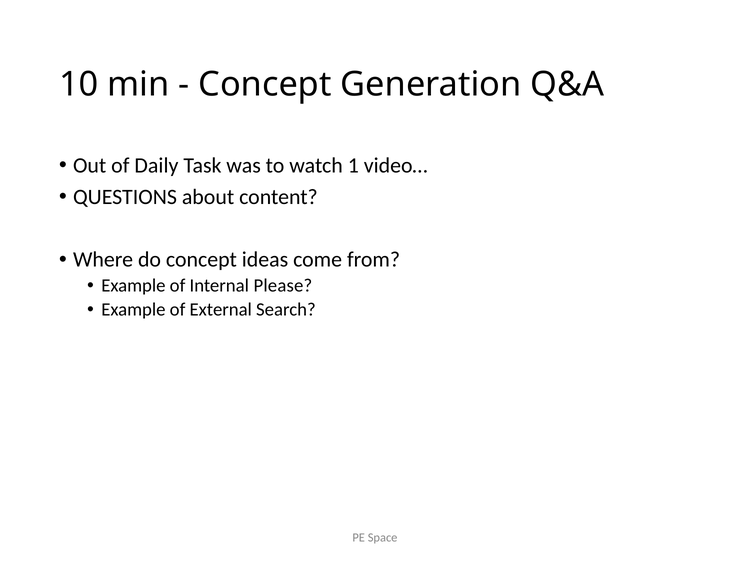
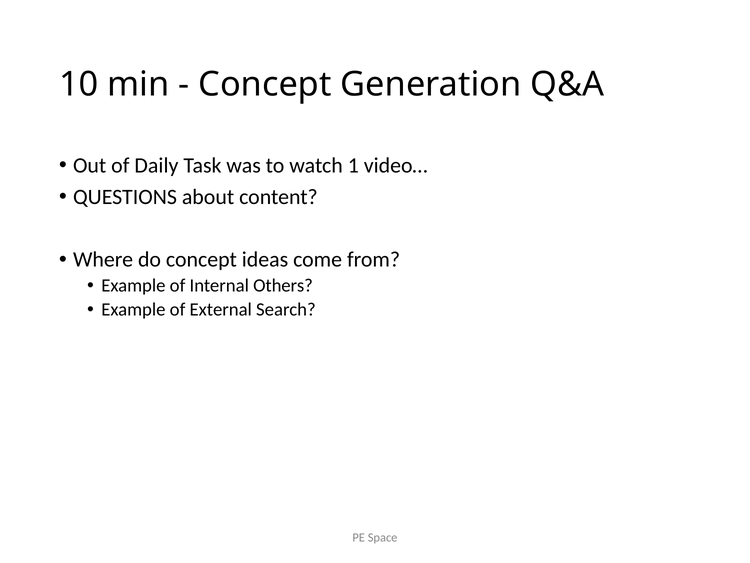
Please: Please -> Others
